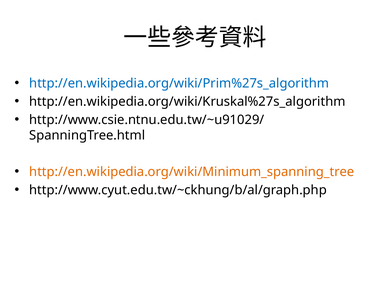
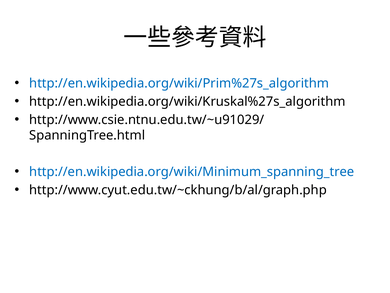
http://en.wikipedia.org/wiki/Minimum_spanning_tree colour: orange -> blue
